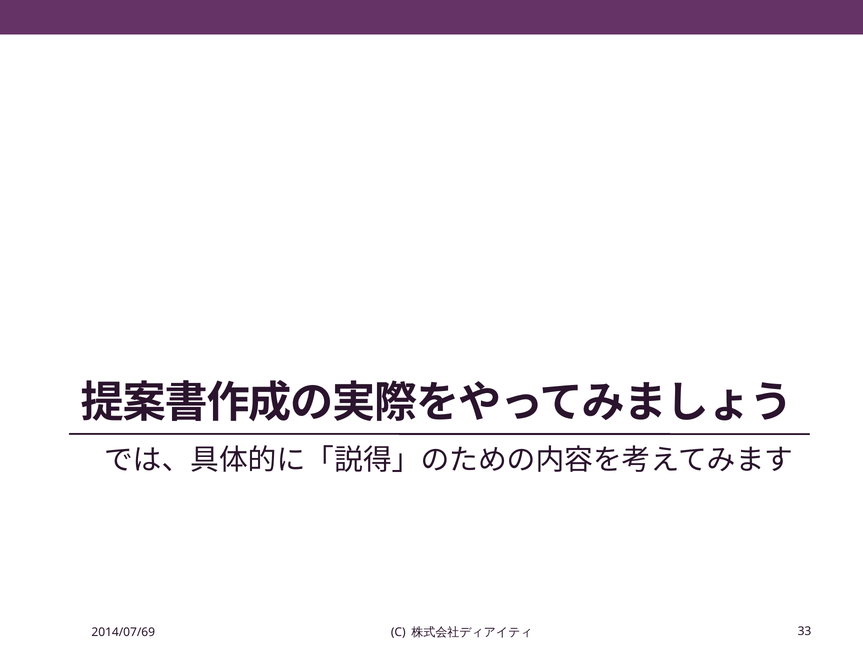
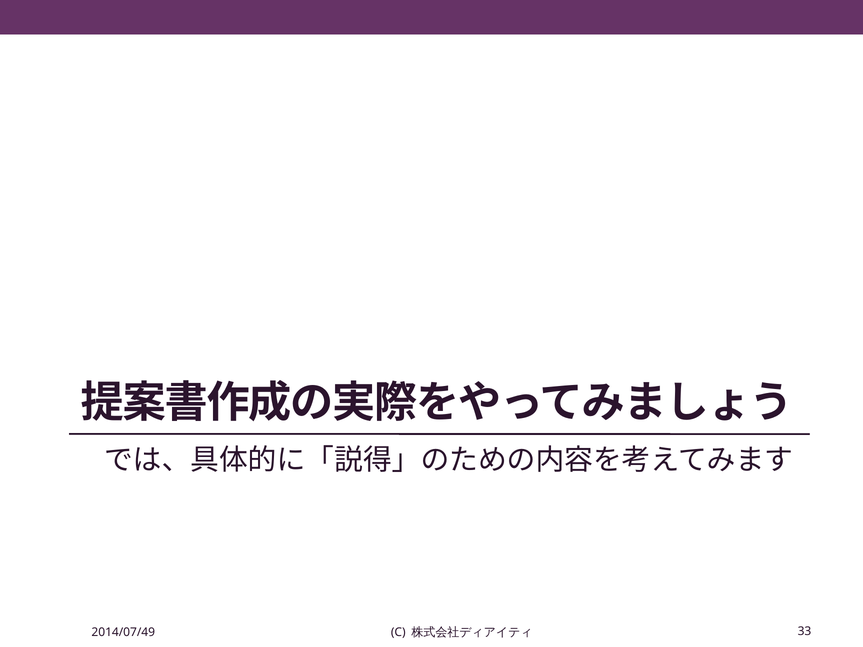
2014/07/69: 2014/07/69 -> 2014/07/49
